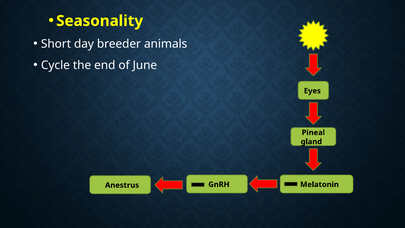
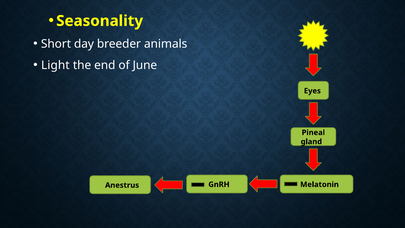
Cycle: Cycle -> Light
